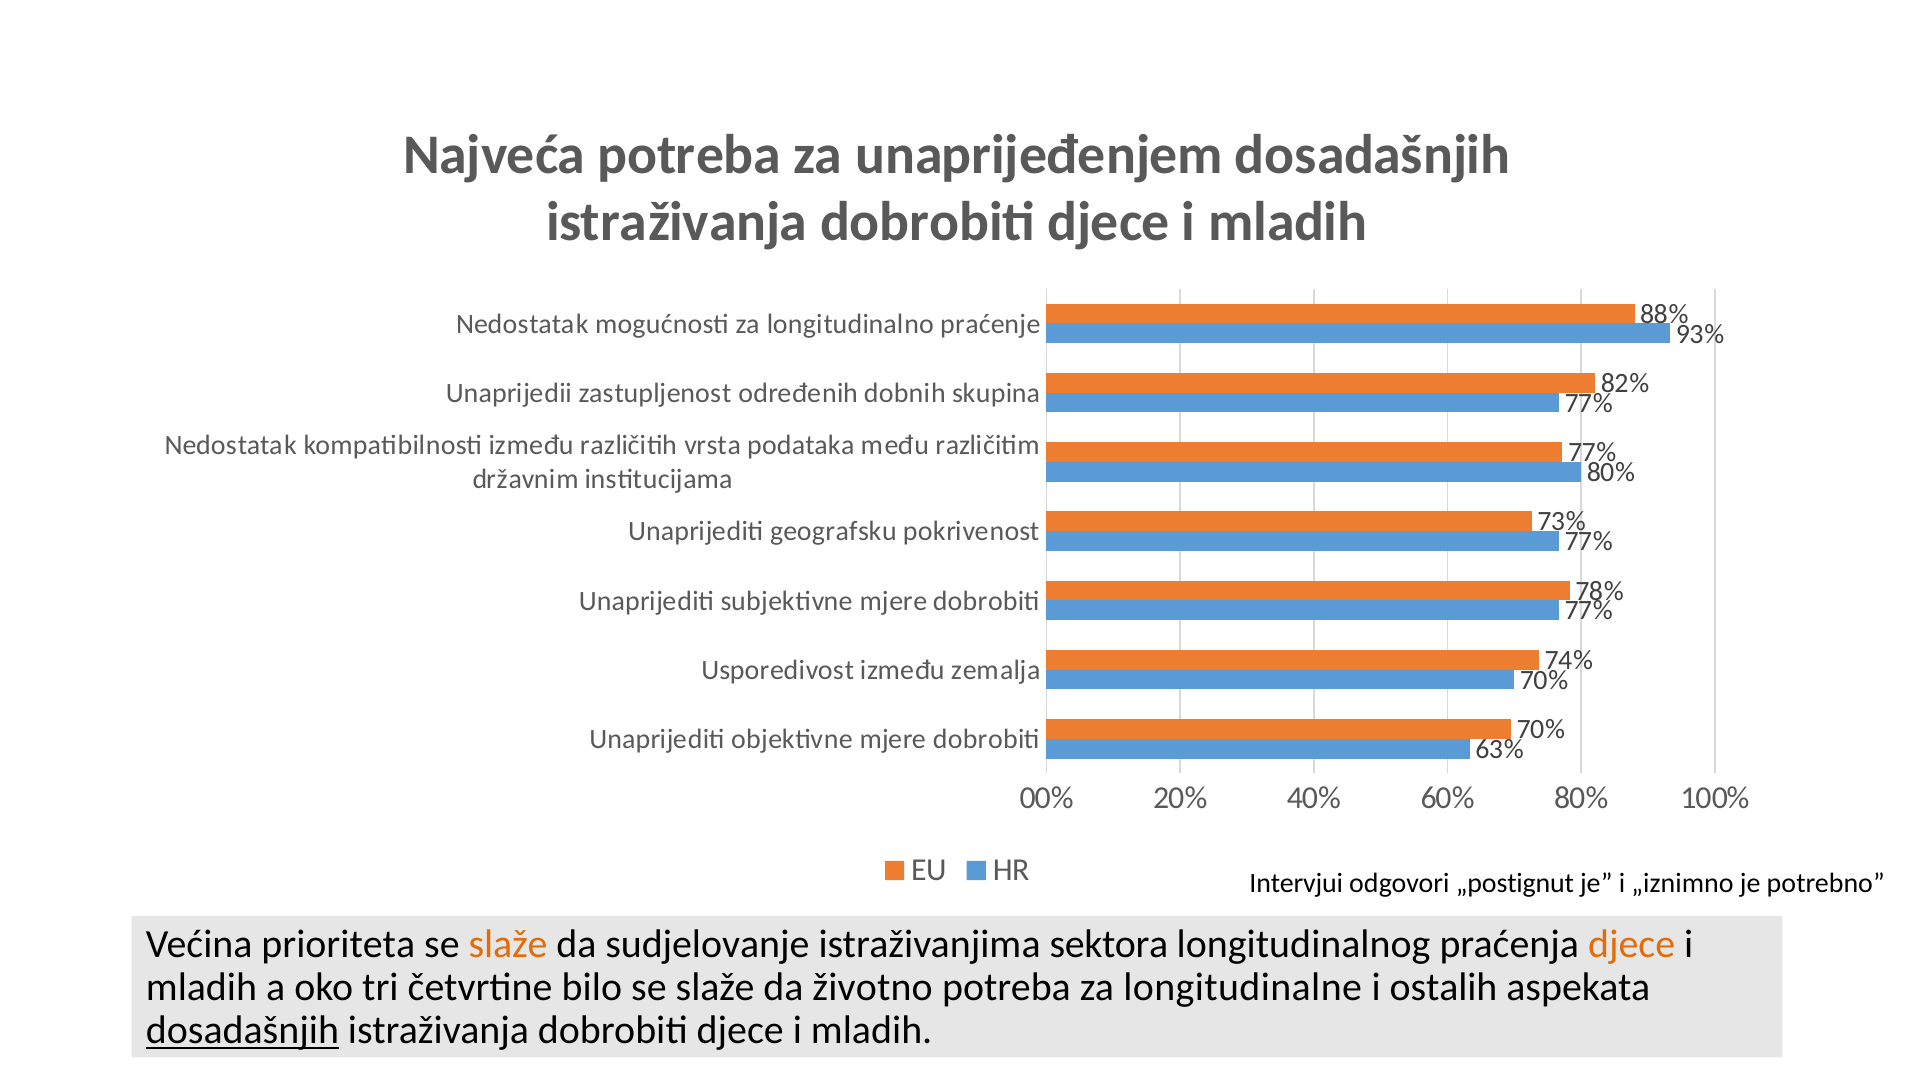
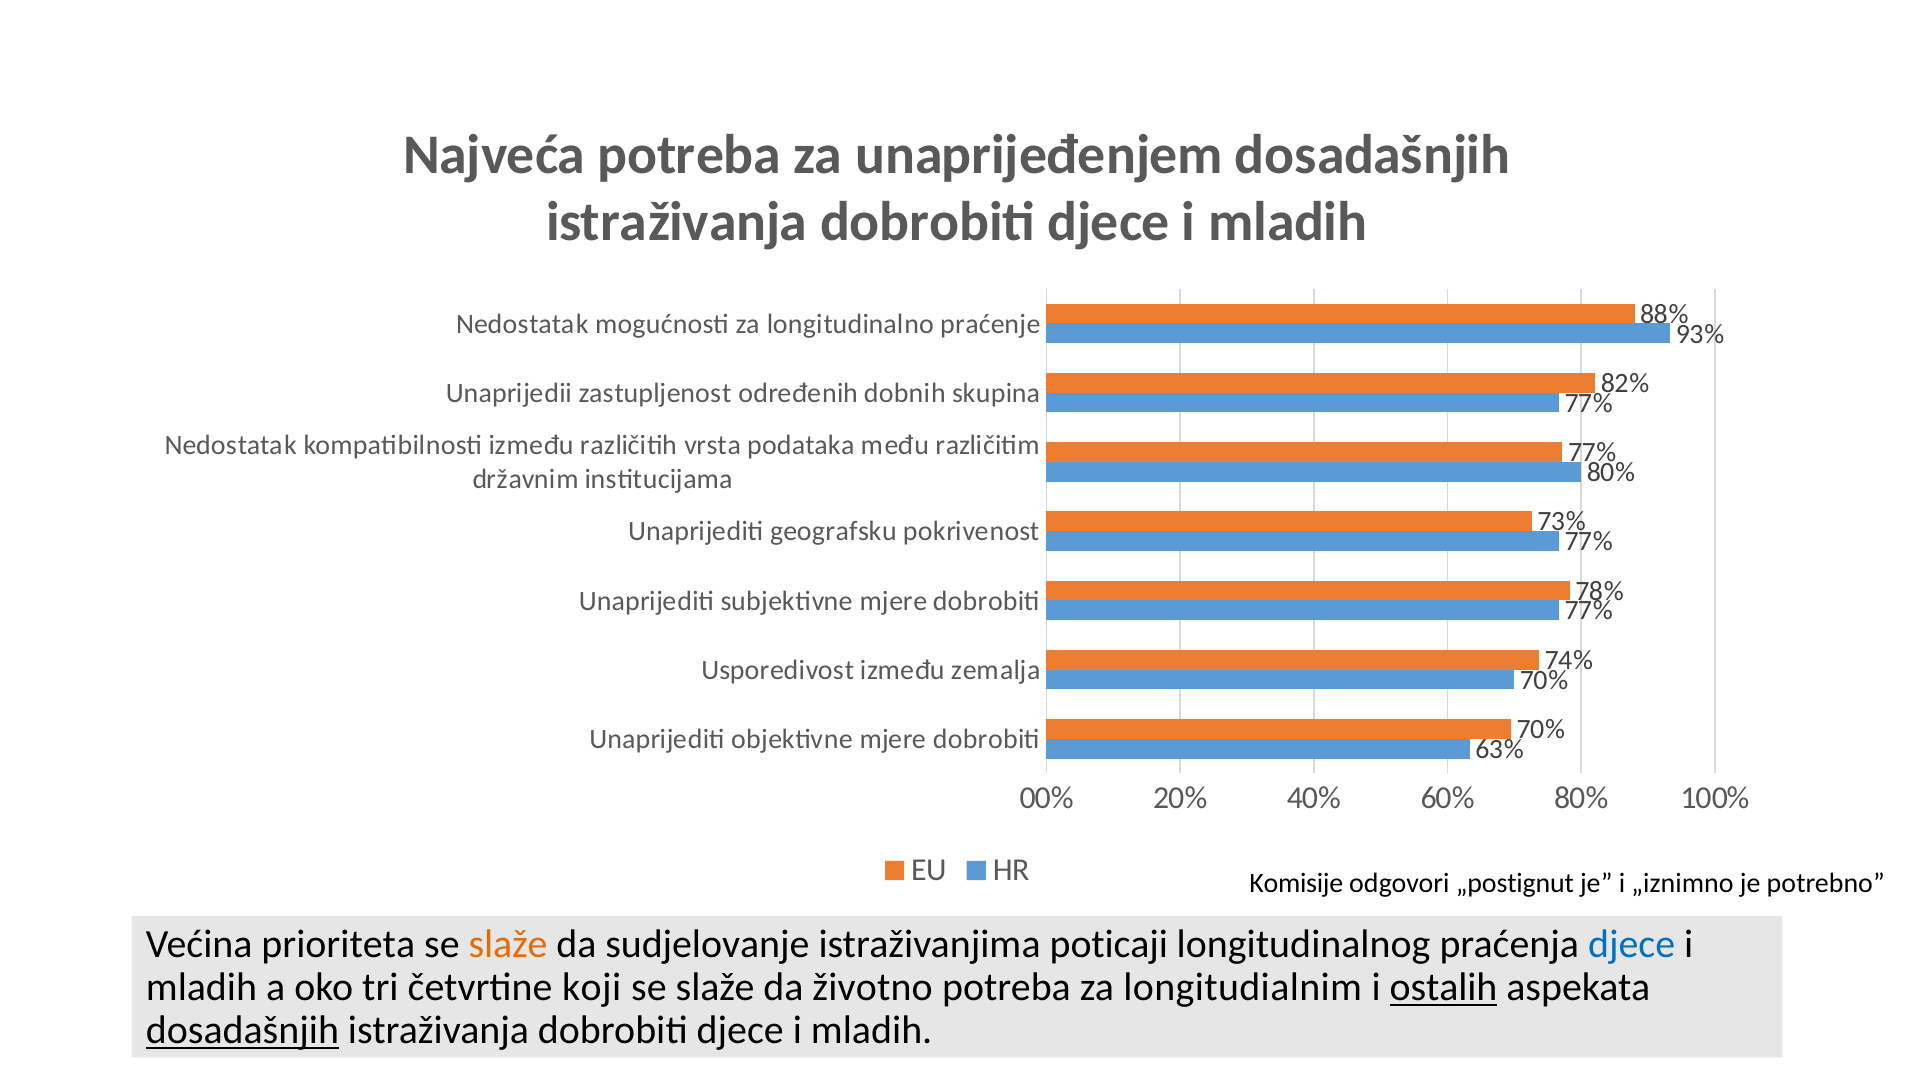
Intervjui: Intervjui -> Komisije
sektora: sektora -> poticaji
djece at (1632, 944) colour: orange -> blue
bilo: bilo -> koji
longitudinalne: longitudinalne -> longitudialnim
ostalih underline: none -> present
